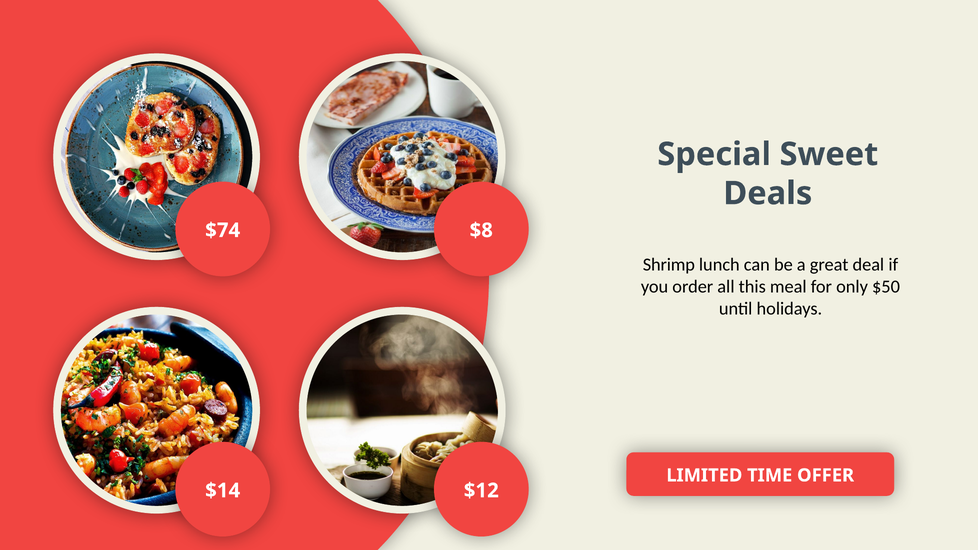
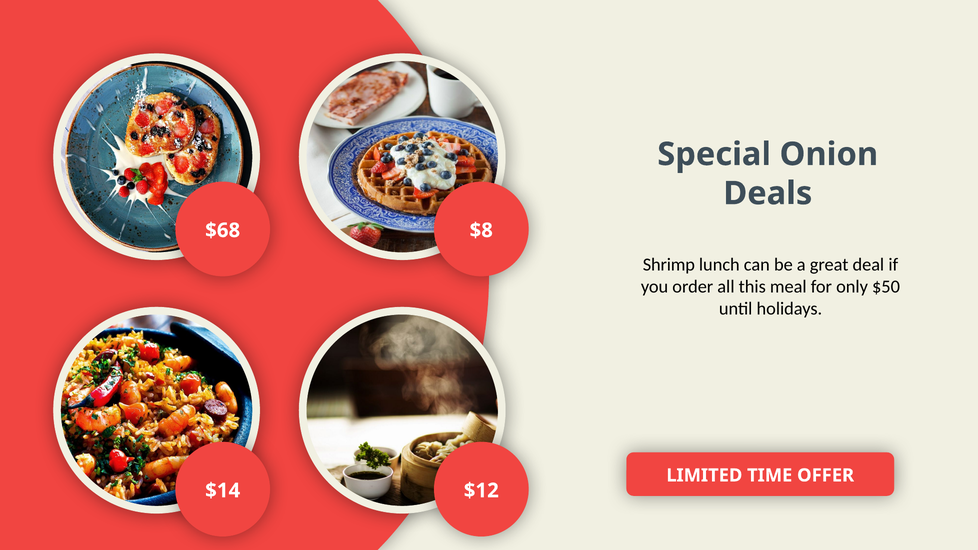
Sweet: Sweet -> Onion
$74: $74 -> $68
